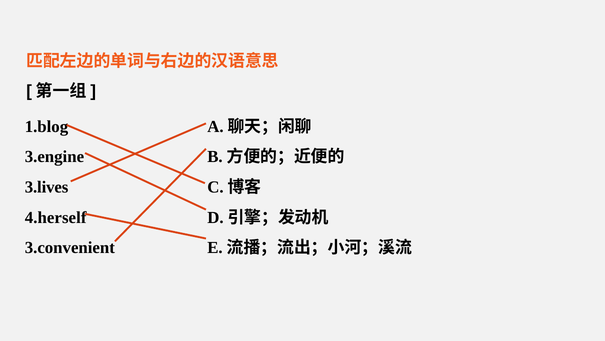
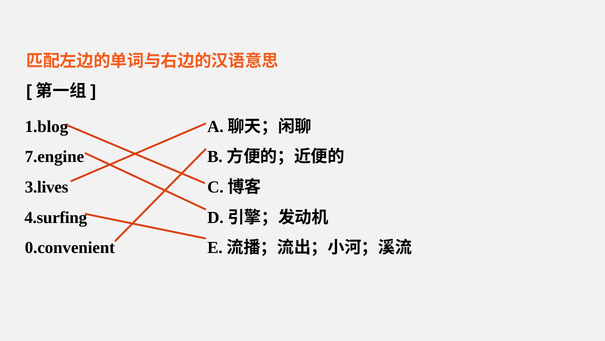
3.engine: 3.engine -> 7.engine
4.herself: 4.herself -> 4.surfing
3.convenient: 3.convenient -> 0.convenient
